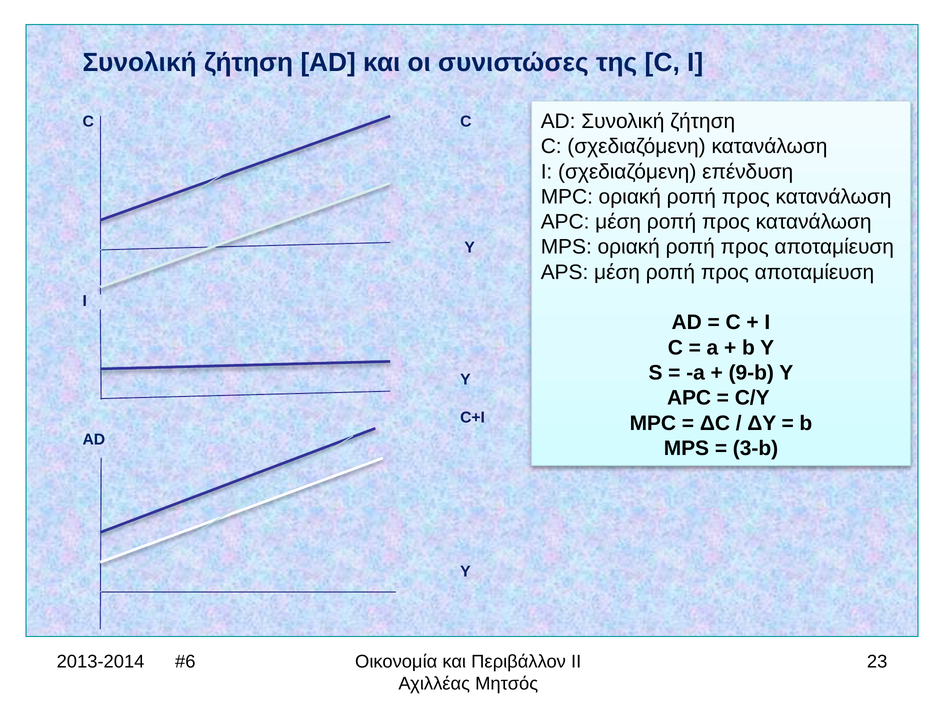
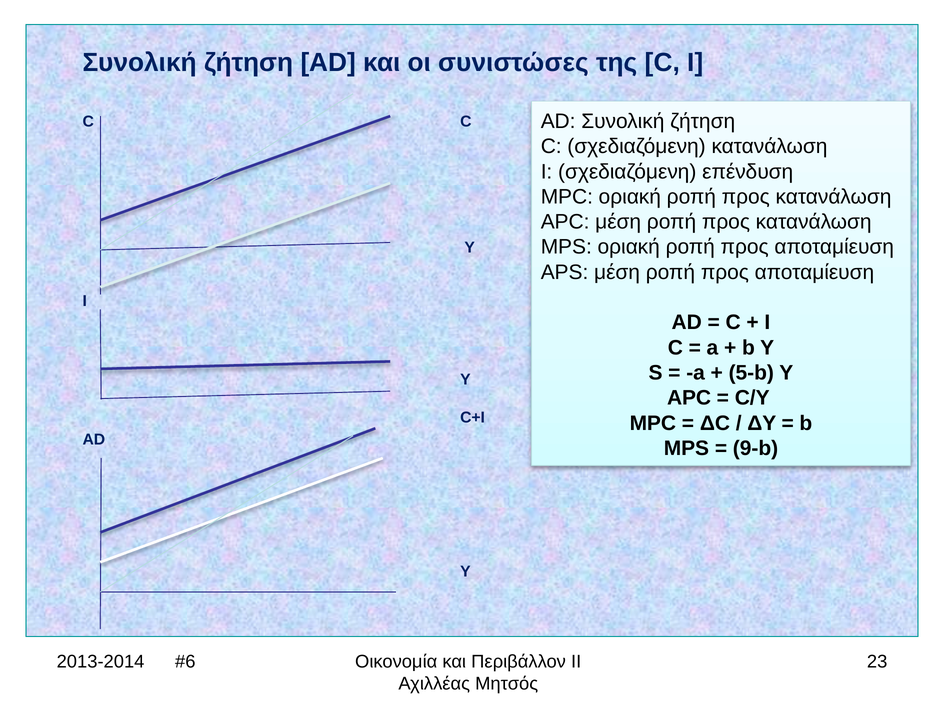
9-b: 9-b -> 5-b
3-b: 3-b -> 9-b
